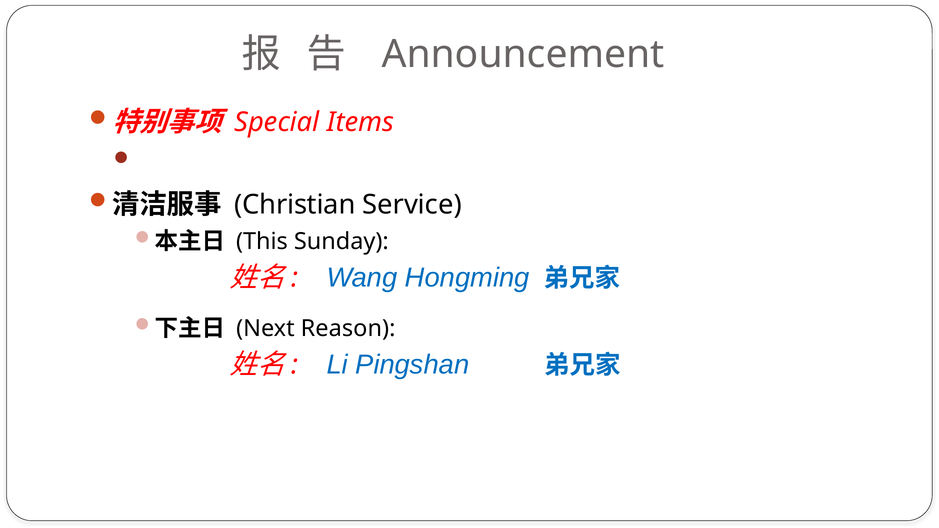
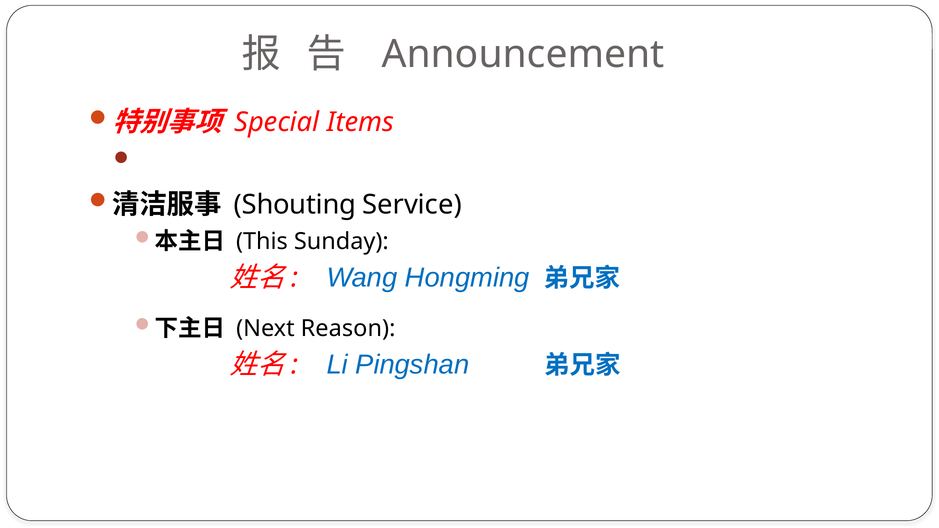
Christian: Christian -> Shouting
